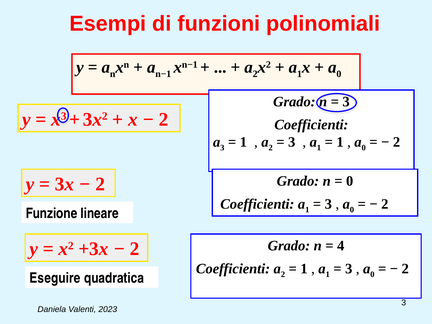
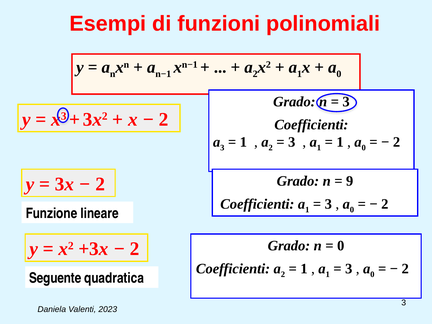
0 at (350, 181): 0 -> 9
4 at (341, 246): 4 -> 0
Eseguire: Eseguire -> Seguente
